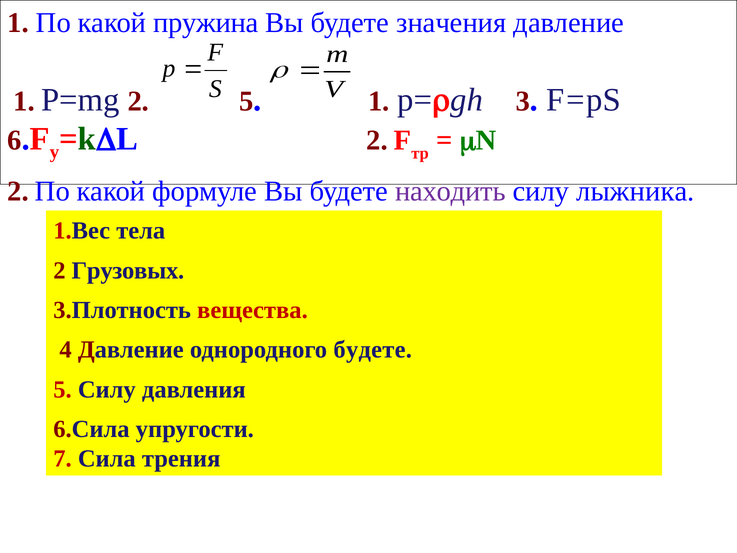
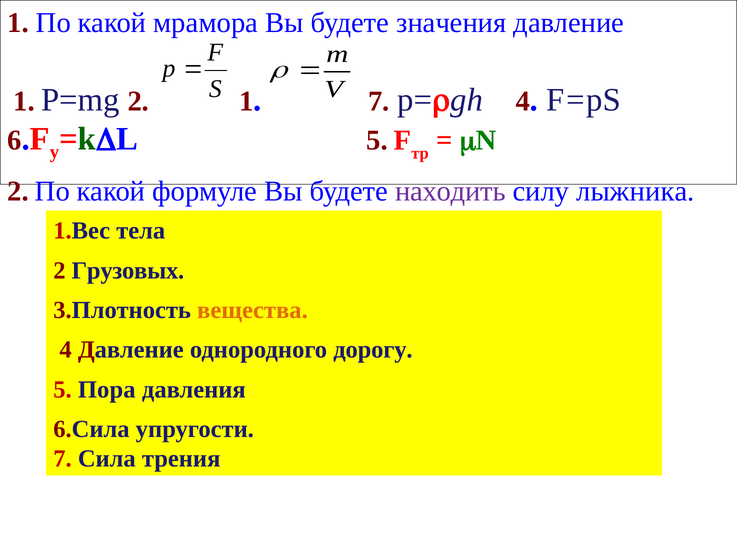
пружина: пружина -> мрамора
2 5: 5 -> 1
1 at (379, 101): 1 -> 7
3 at (523, 101): 3 -> 4
2 at (377, 140): 2 -> 5
вещества colour: red -> orange
однородного будете: будете -> дорогу
5 Силу: Силу -> Пора
